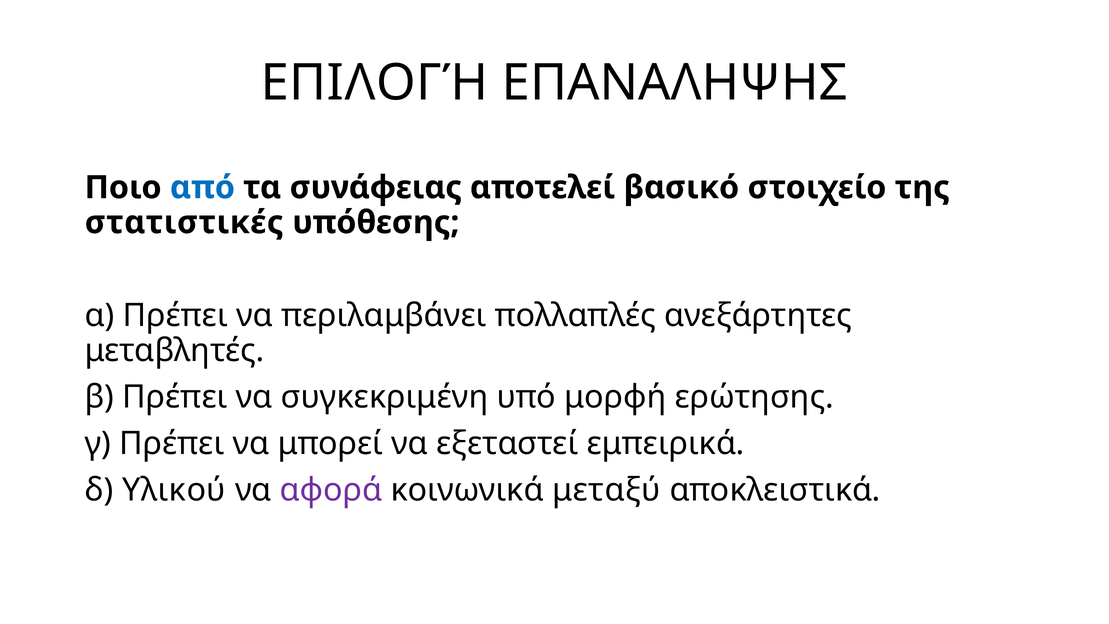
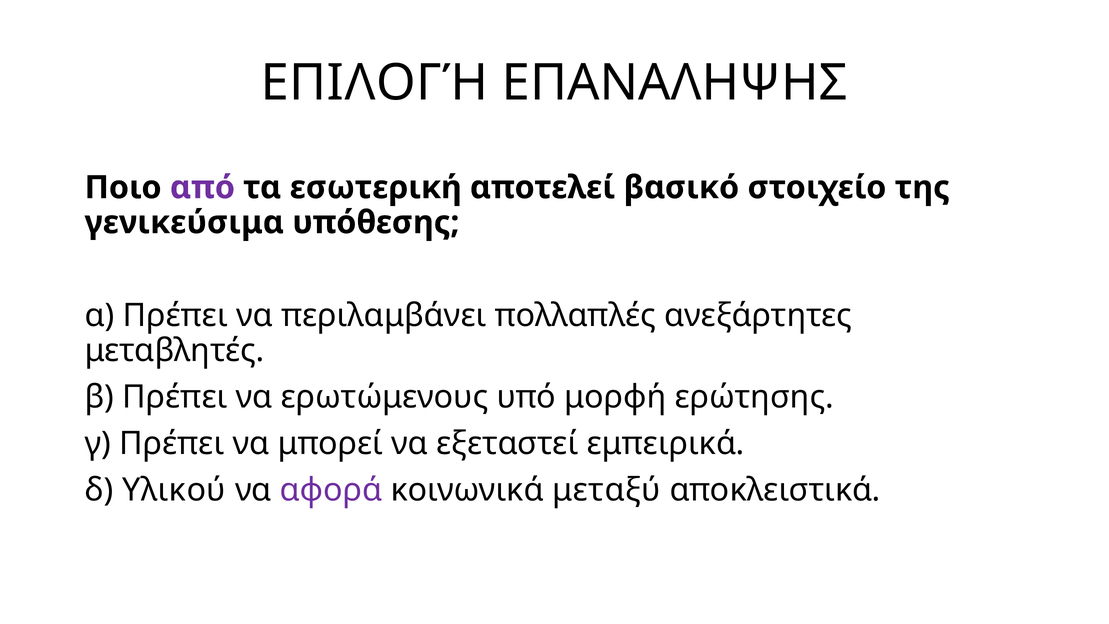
από colour: blue -> purple
συνάφειας: συνάφειας -> εσωτερική
στατιστικές: στατιστικές -> γενικεύσιμα
συγκεκριμένη: συγκεκριμένη -> ερωτώμενους
